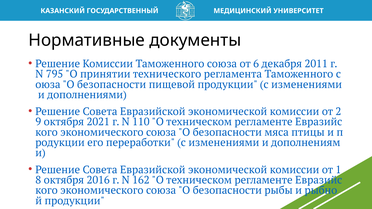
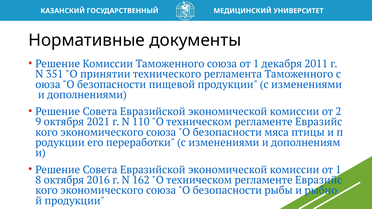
союза от 6: 6 -> 1
795: 795 -> 351
